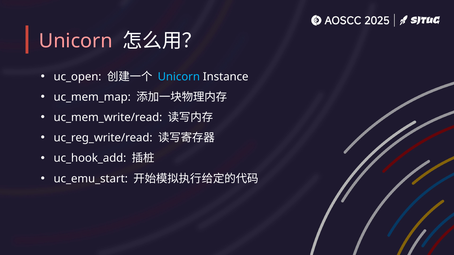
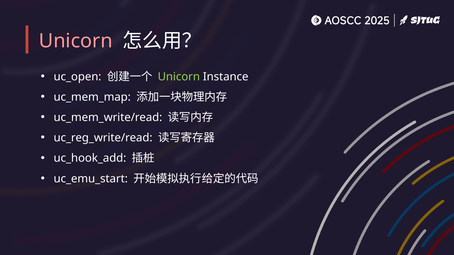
Unicorn at (179, 77) colour: light blue -> light green
